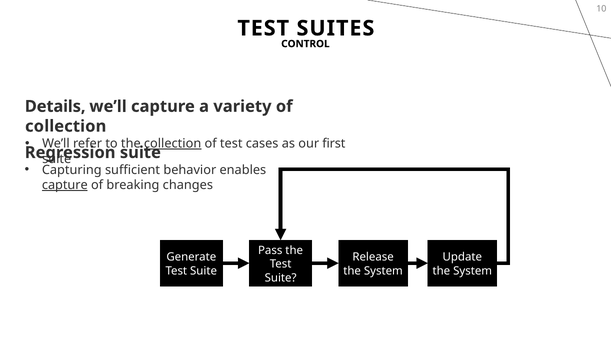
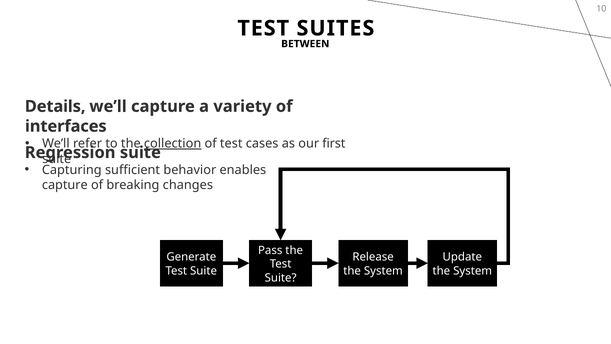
CONTROL: CONTROL -> BETWEEN
collection at (66, 126): collection -> interfaces
capture at (65, 185) underline: present -> none
